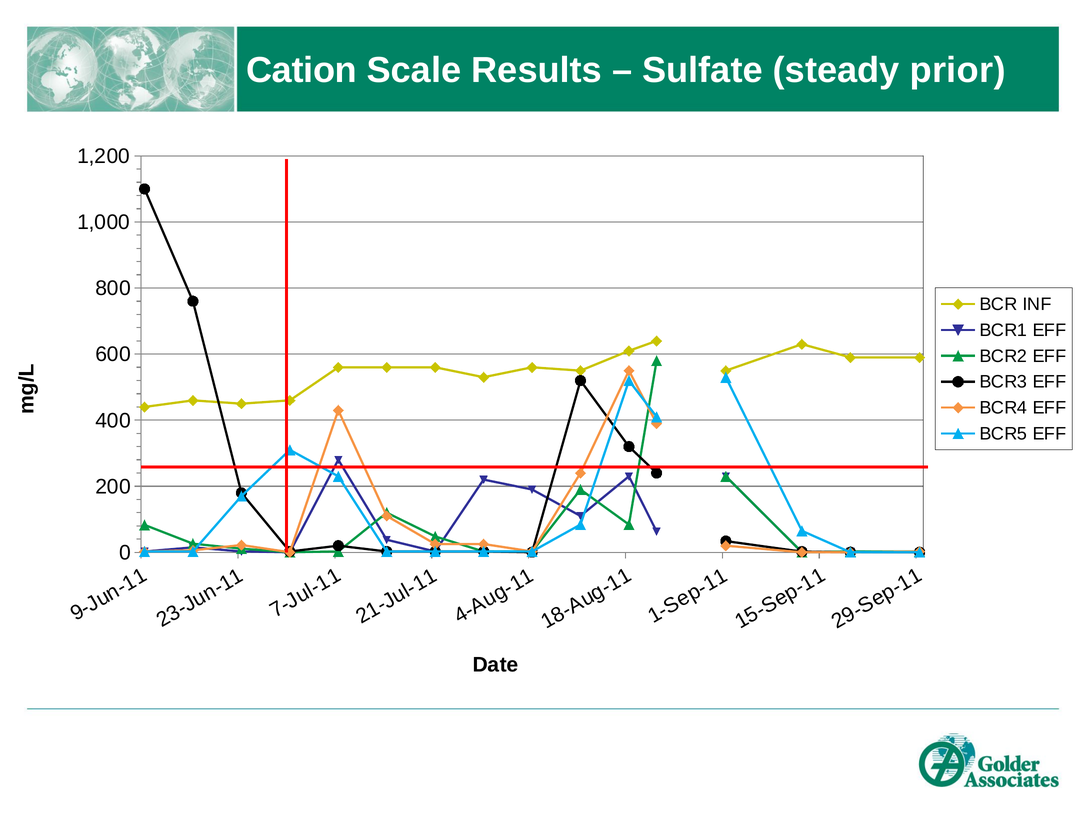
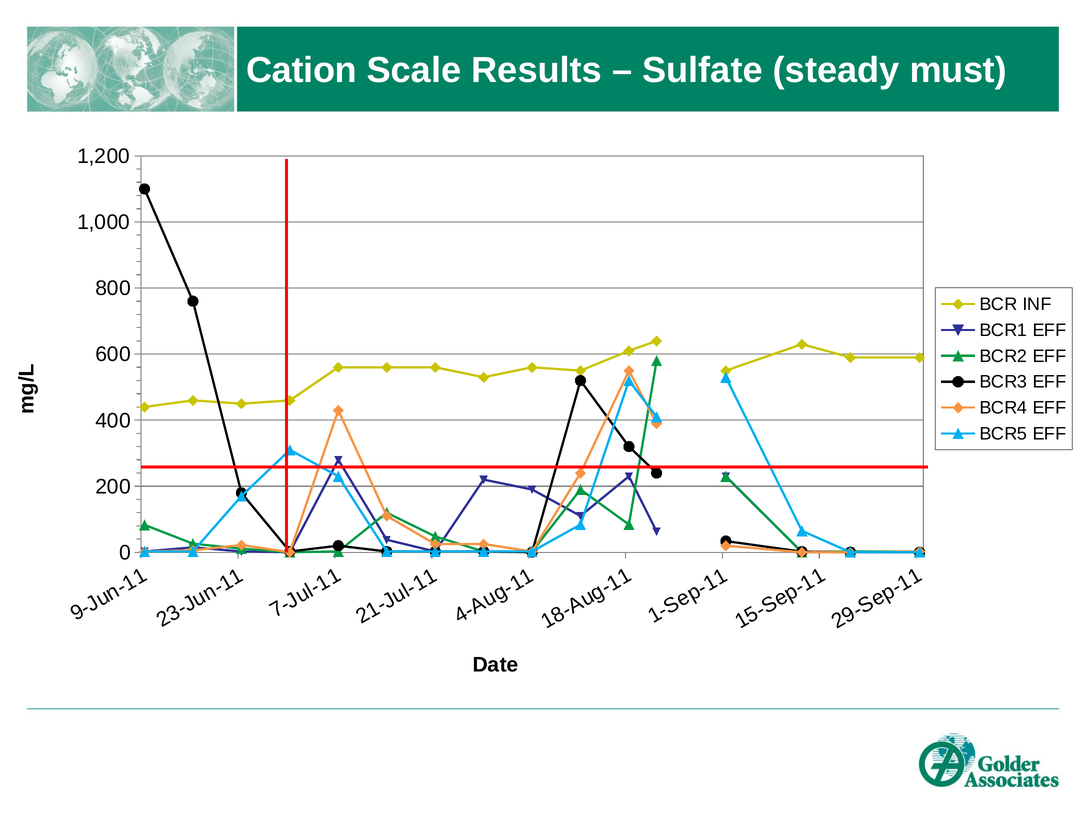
prior: prior -> must
